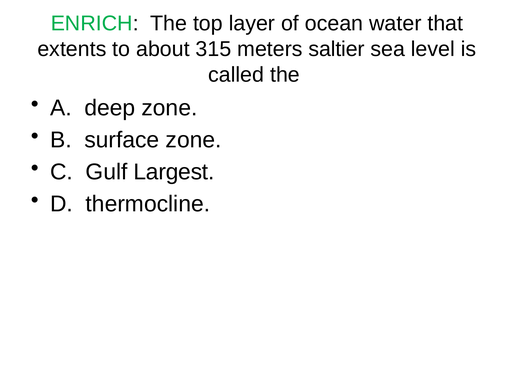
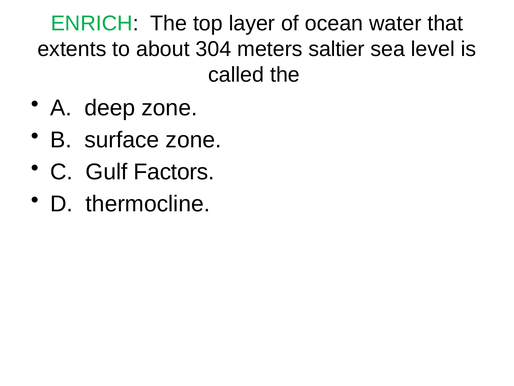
315: 315 -> 304
Largest: Largest -> Factors
